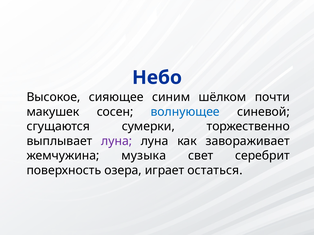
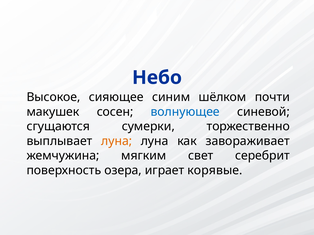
луна at (117, 141) colour: purple -> orange
музыка: музыка -> мягким
остаться: остаться -> корявые
